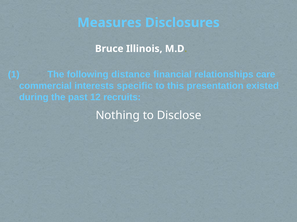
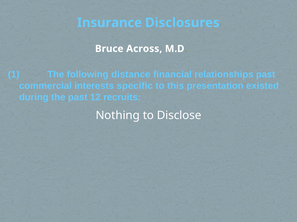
Measures: Measures -> Insurance
Illinois: Illinois -> Across
relationships care: care -> past
